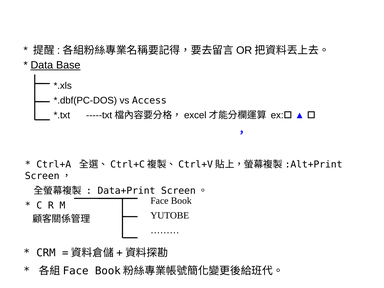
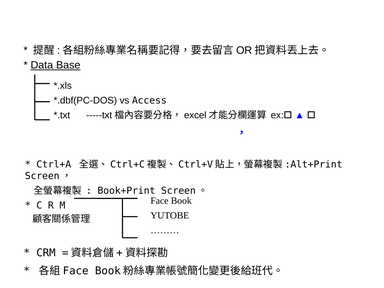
Data+Print: Data+Print -> Book+Print
